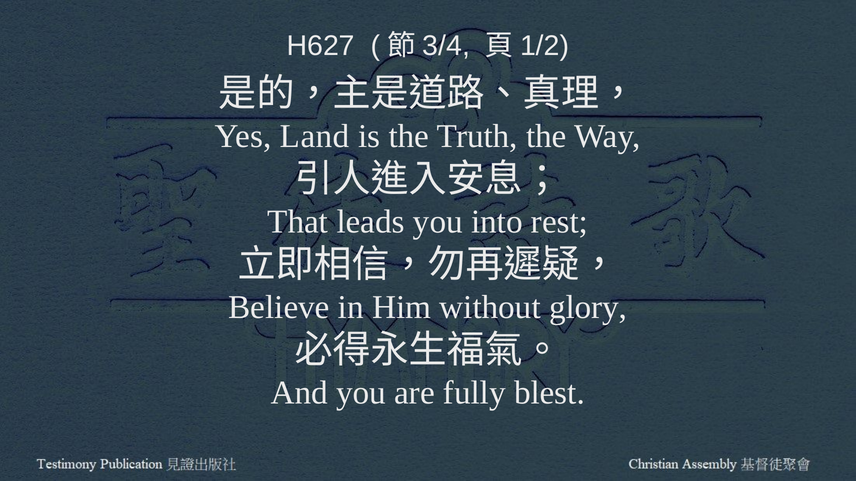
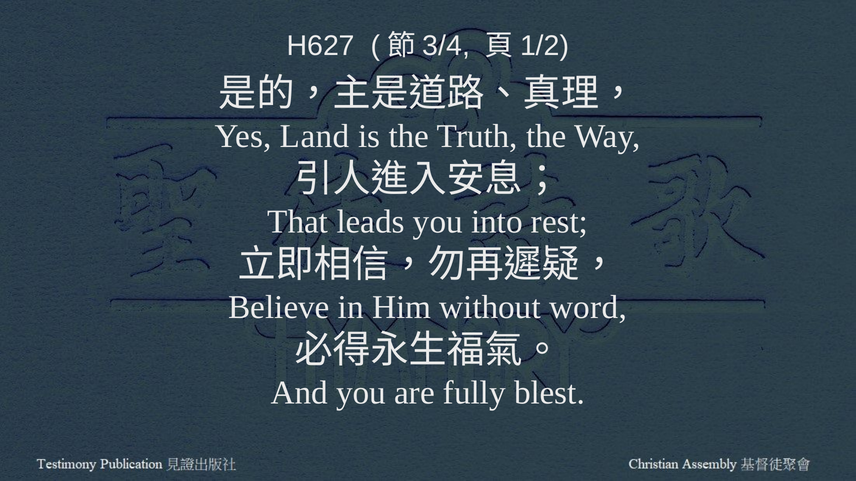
glory: glory -> word
